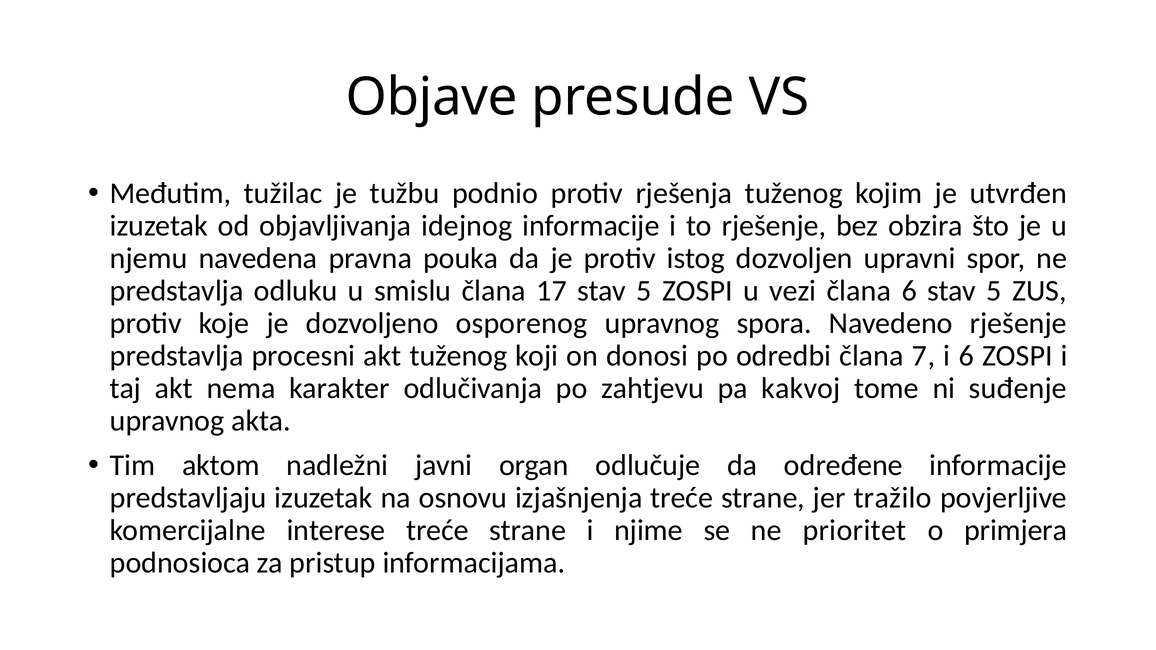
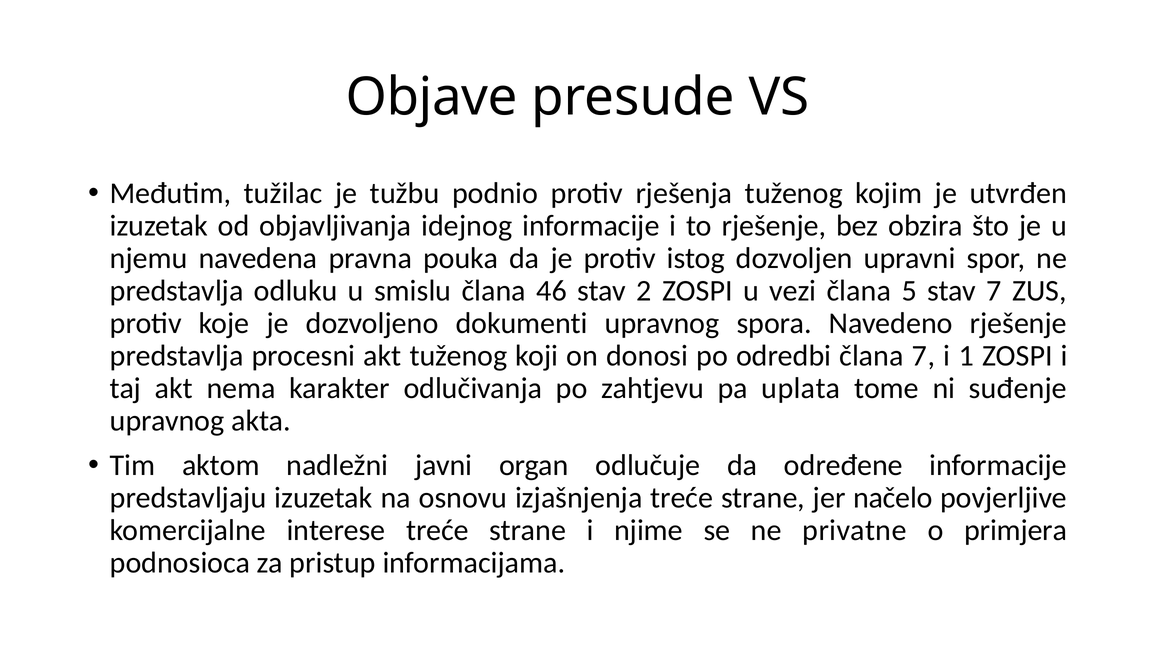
17: 17 -> 46
5 at (644, 291): 5 -> 2
člana 6: 6 -> 5
5 at (994, 291): 5 -> 7
osporenog: osporenog -> dokumenti
i 6: 6 -> 1
kakvoj: kakvoj -> uplata
tražilo: tražilo -> načelo
prioritet: prioritet -> privatne
